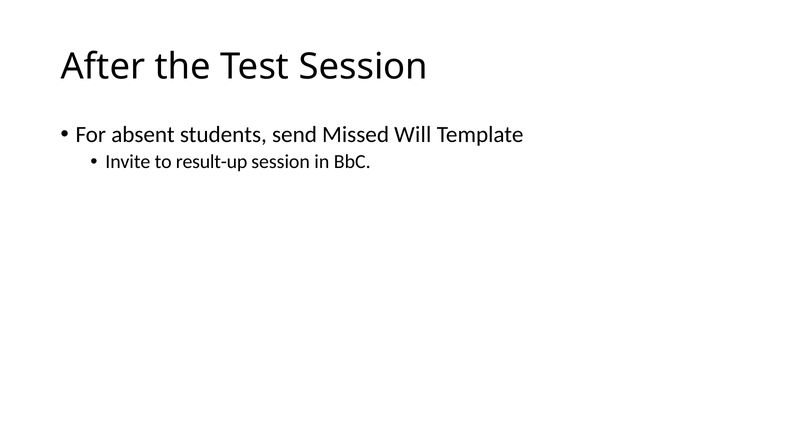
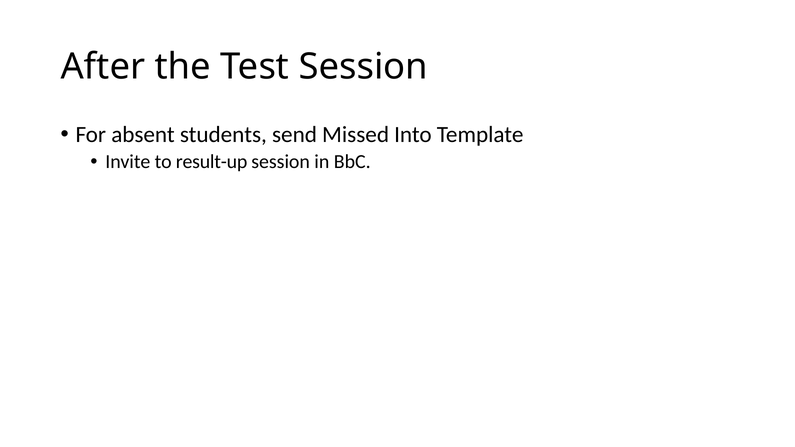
Will: Will -> Into
